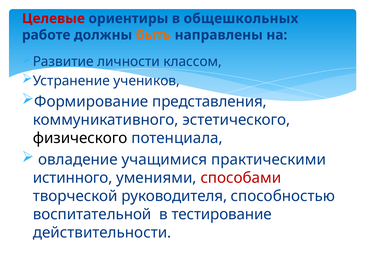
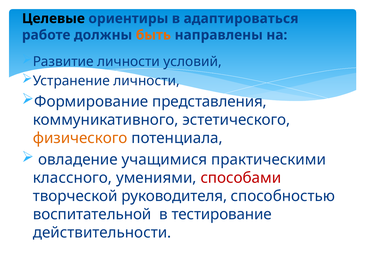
Целевые colour: red -> black
общешкольных: общешкольных -> адаптироваться
классом: классом -> условий
Устранение учеников: учеников -> личности
физического colour: black -> orange
истинного: истинного -> классного
